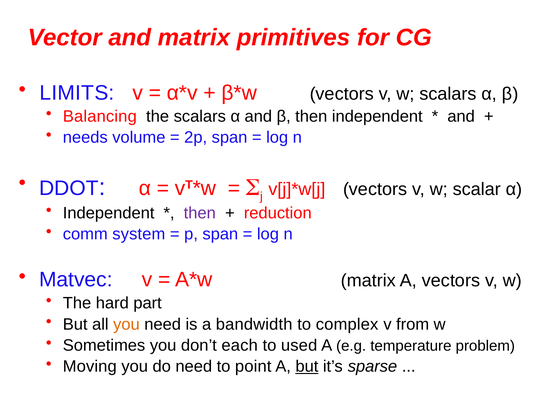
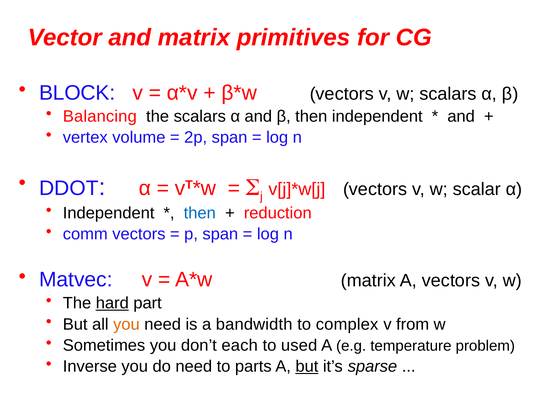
LIMITS: LIMITS -> BLOCK
needs: needs -> vertex
then at (200, 213) colour: purple -> blue
comm system: system -> vectors
hard underline: none -> present
Moving: Moving -> Inverse
point: point -> parts
